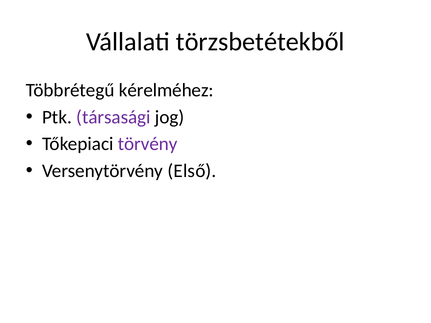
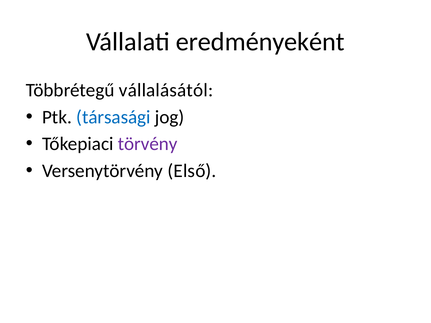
törzsbetétekből: törzsbetétekből -> eredményeként
kérelméhez: kérelméhez -> vállalásától
társasági colour: purple -> blue
